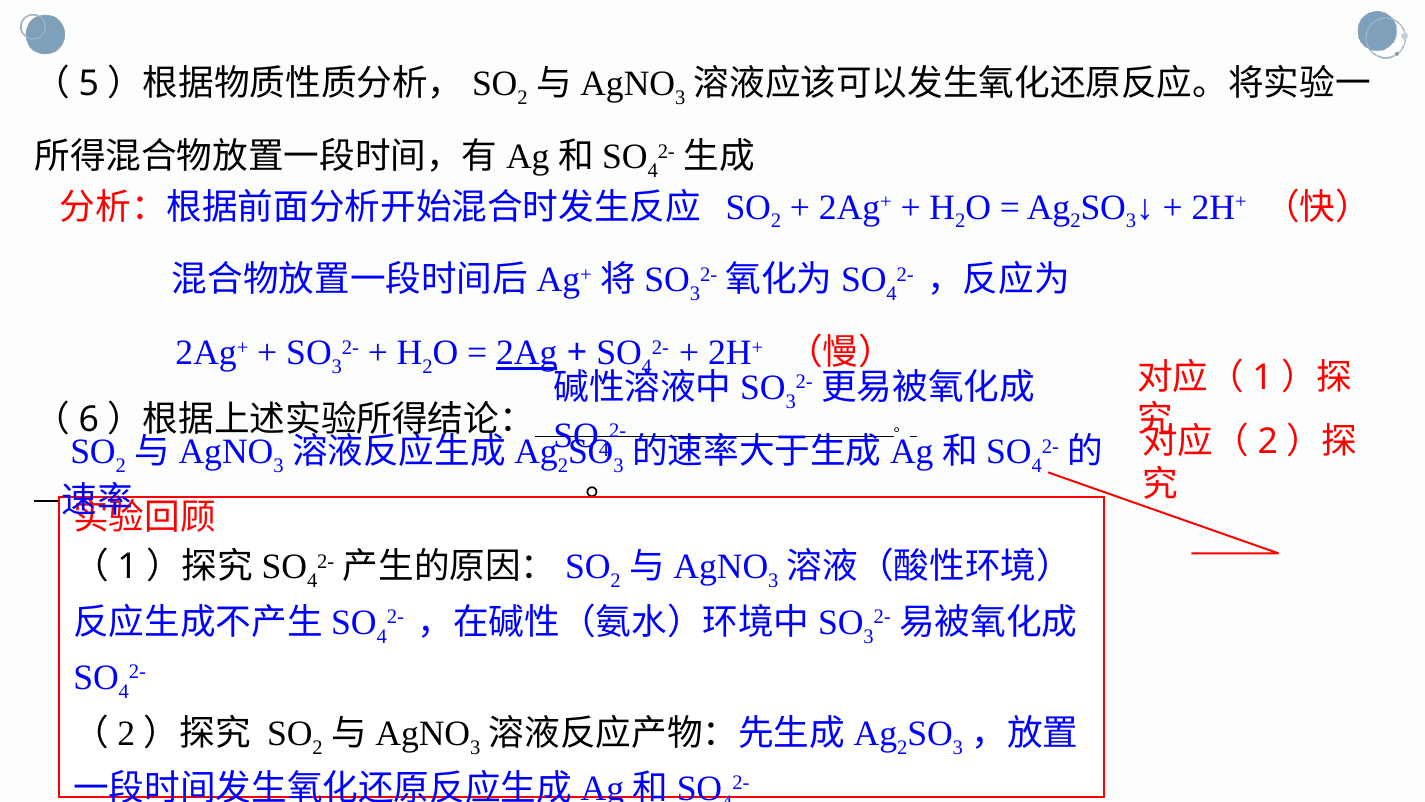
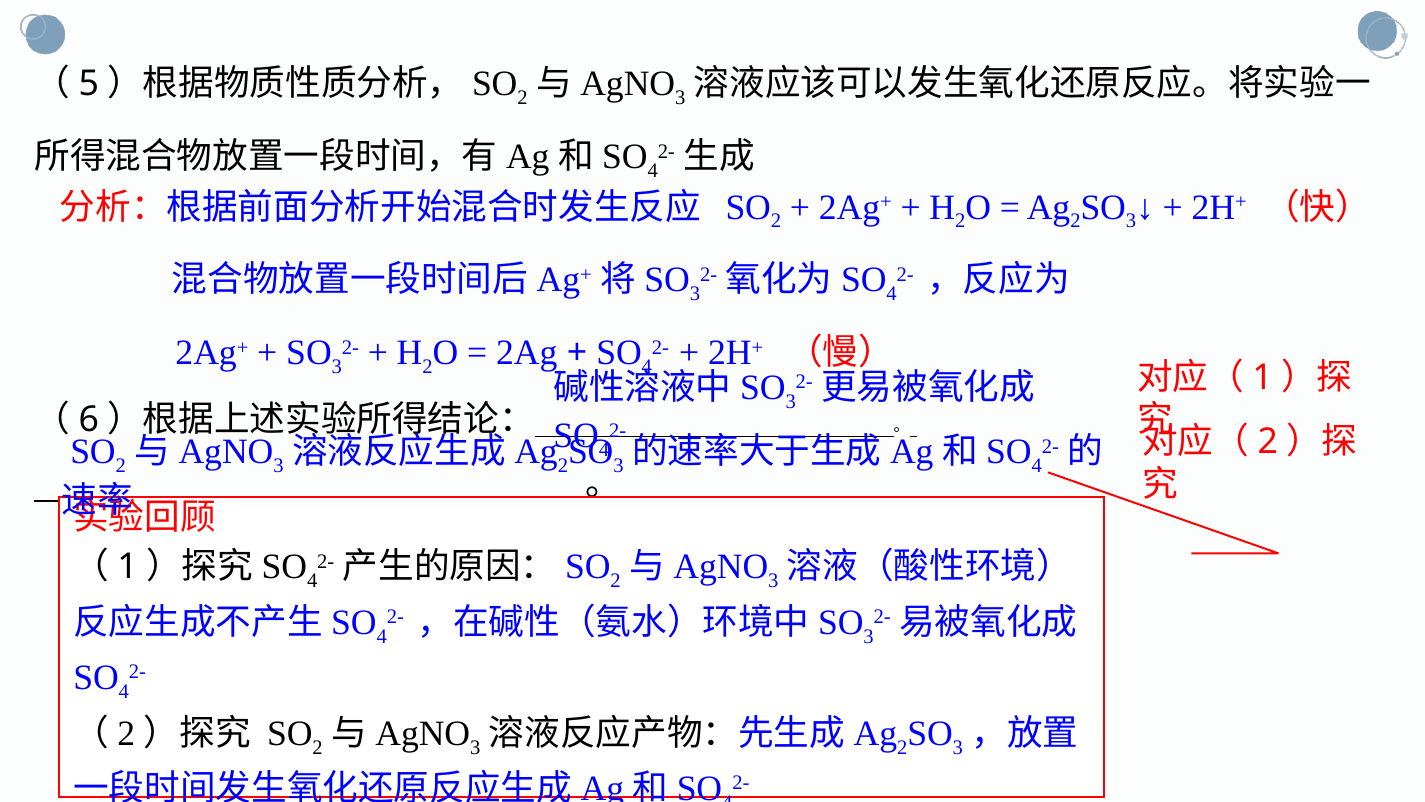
2Ag underline: present -> none
